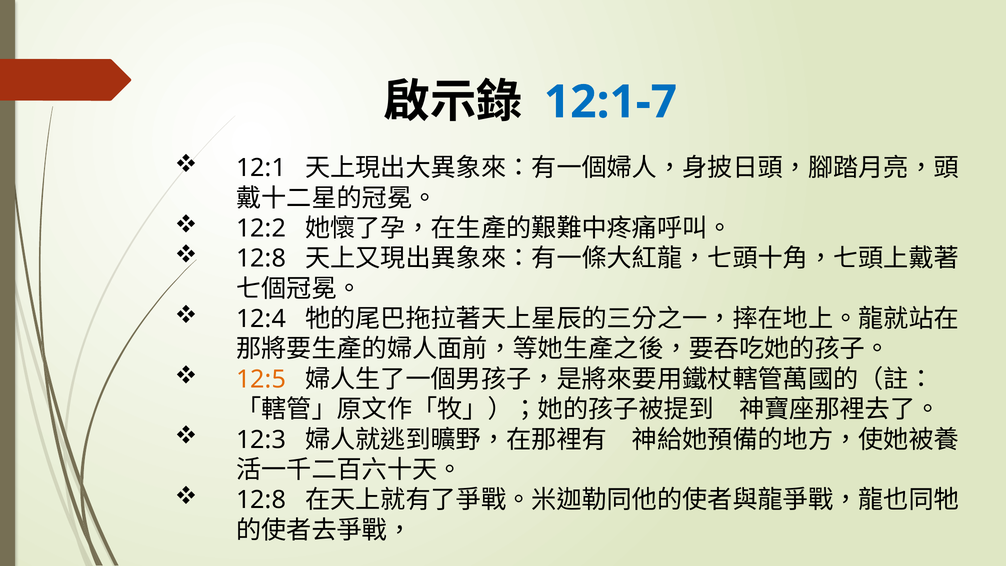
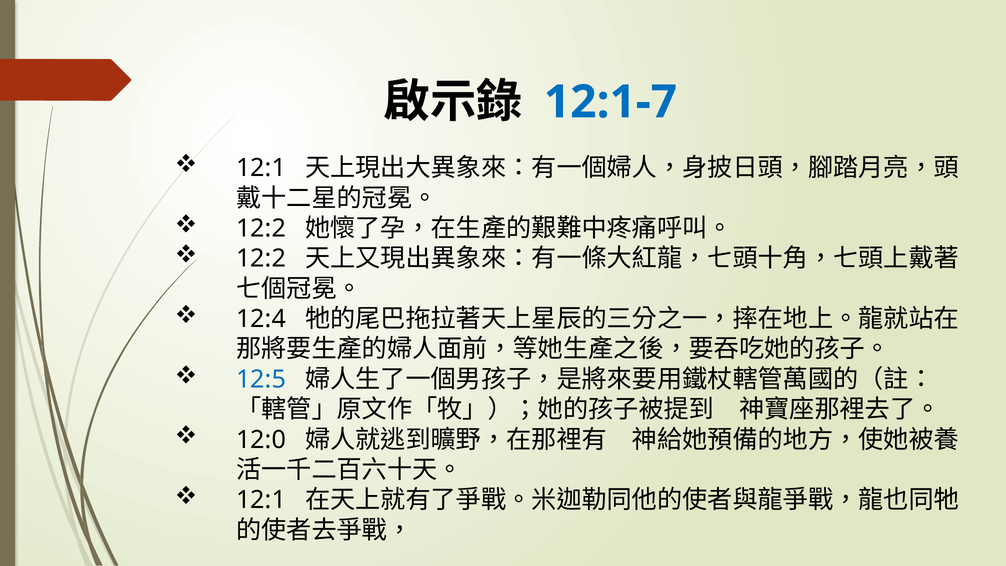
12:8 at (261, 259): 12:8 -> 12:2
12:5 colour: orange -> blue
12:3: 12:3 -> 12:0
12:8 at (261, 500): 12:8 -> 12:1
